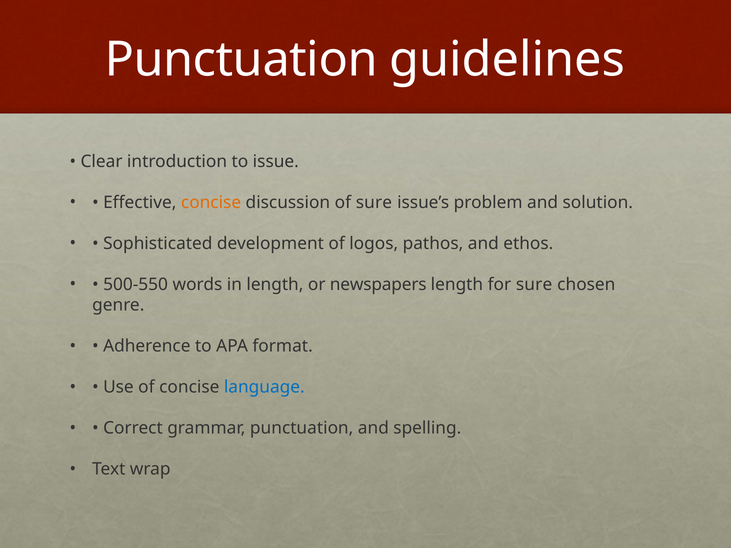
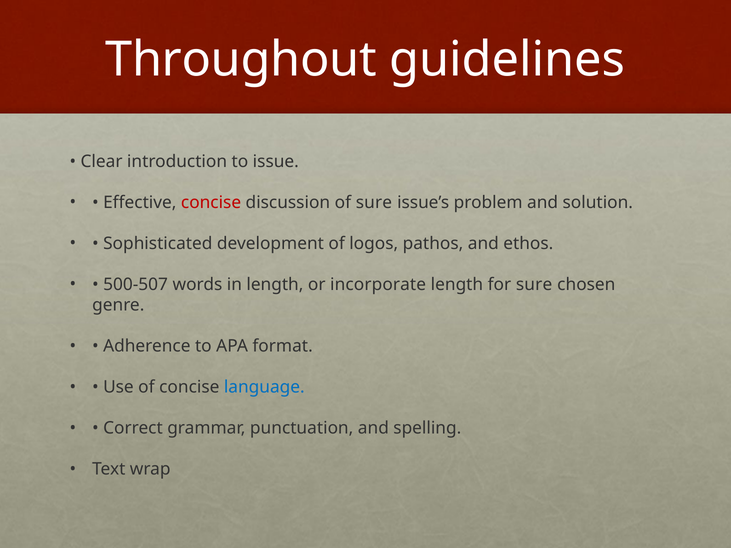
Punctuation at (241, 60): Punctuation -> Throughout
concise at (211, 202) colour: orange -> red
500-550: 500-550 -> 500-507
newspapers: newspapers -> incorporate
